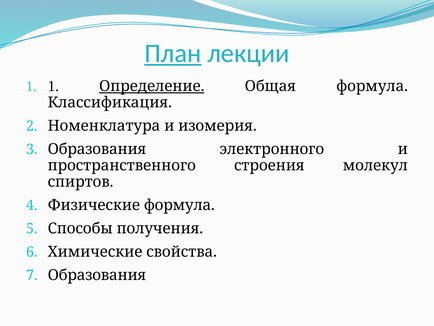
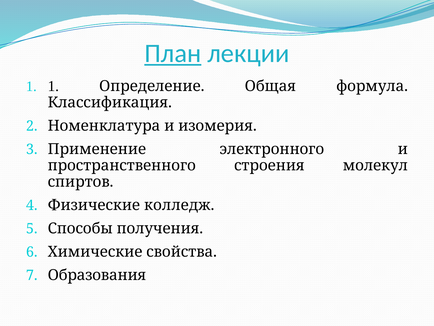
Определение underline: present -> none
Образования at (97, 149): Образования -> Применение
Физические формула: формула -> колледж
